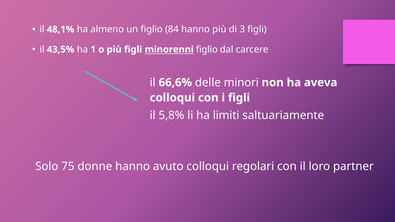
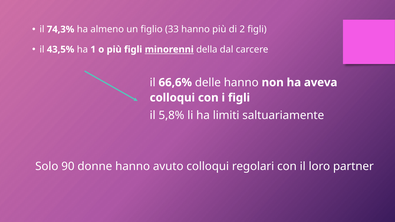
48,1%: 48,1% -> 74,3%
84: 84 -> 33
3: 3 -> 2
minorenni figlio: figlio -> della
delle minori: minori -> hanno
75: 75 -> 90
